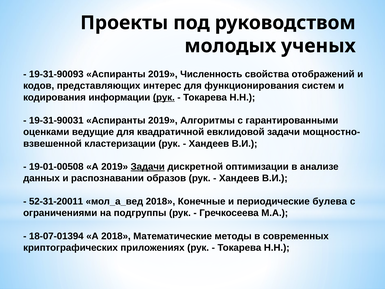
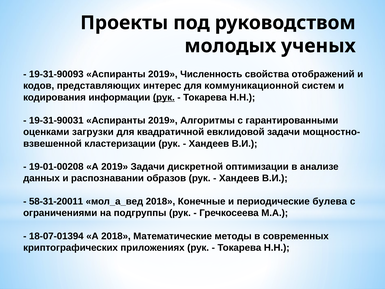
функционирования: функционирования -> коммуникационной
ведущие: ведущие -> загрузки
19-01-00508: 19-01-00508 -> 19-01-00208
Задачи at (148, 167) underline: present -> none
52-31-20011: 52-31-20011 -> 58-31-20011
